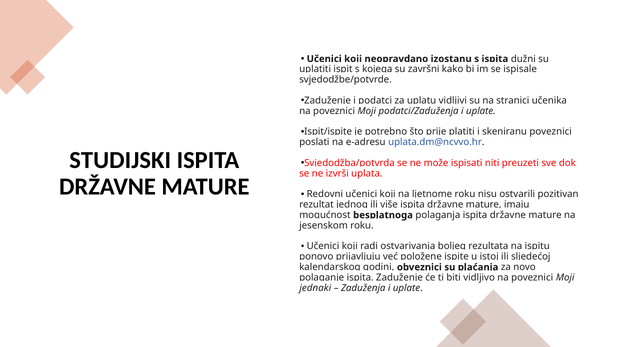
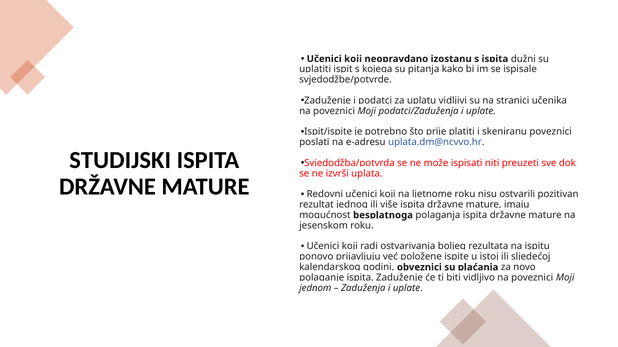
završni: završni -> pitanja
jednaki: jednaki -> jednom
